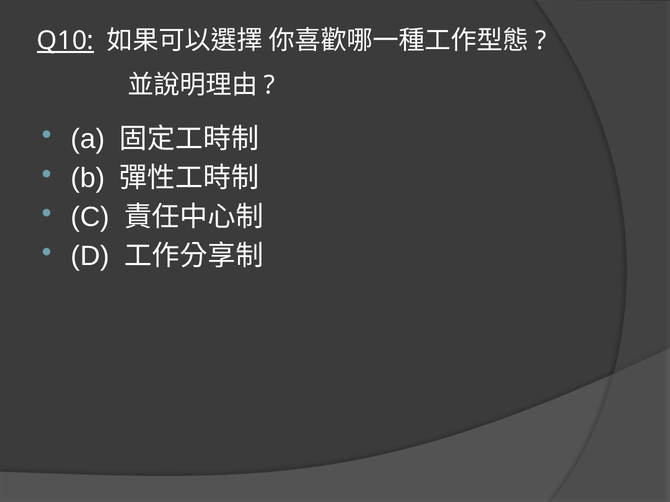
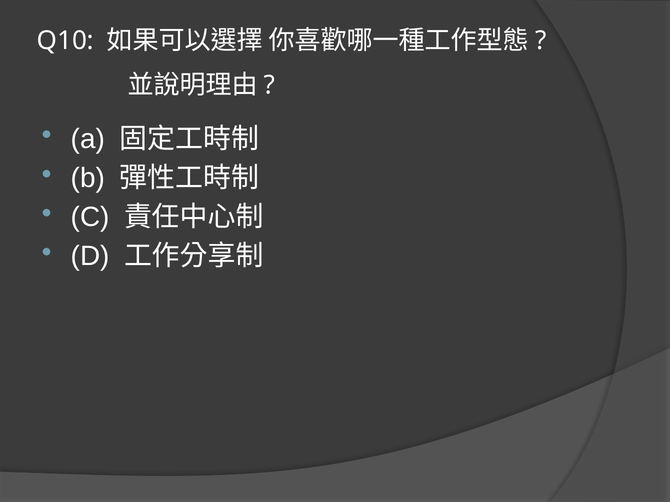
Q10 underline: present -> none
